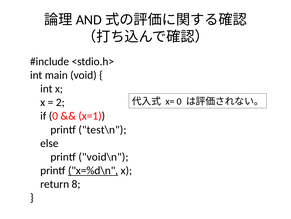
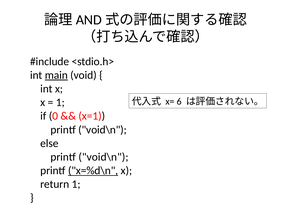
main underline: none -> present
x= 0: 0 -> 6
2 at (60, 102): 2 -> 1
test\n at (102, 129): test\n -> void\n
return 8: 8 -> 1
